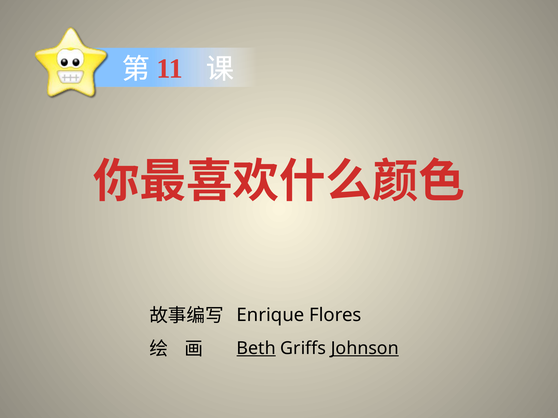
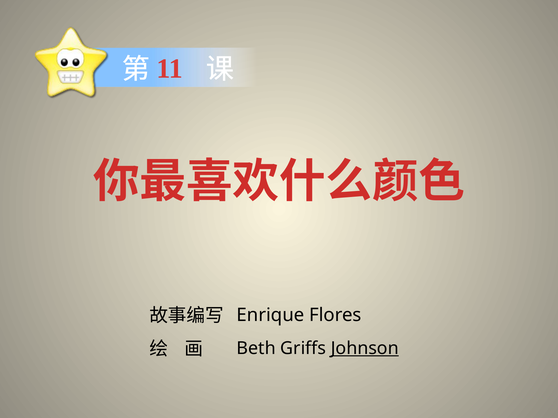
Beth underline: present -> none
